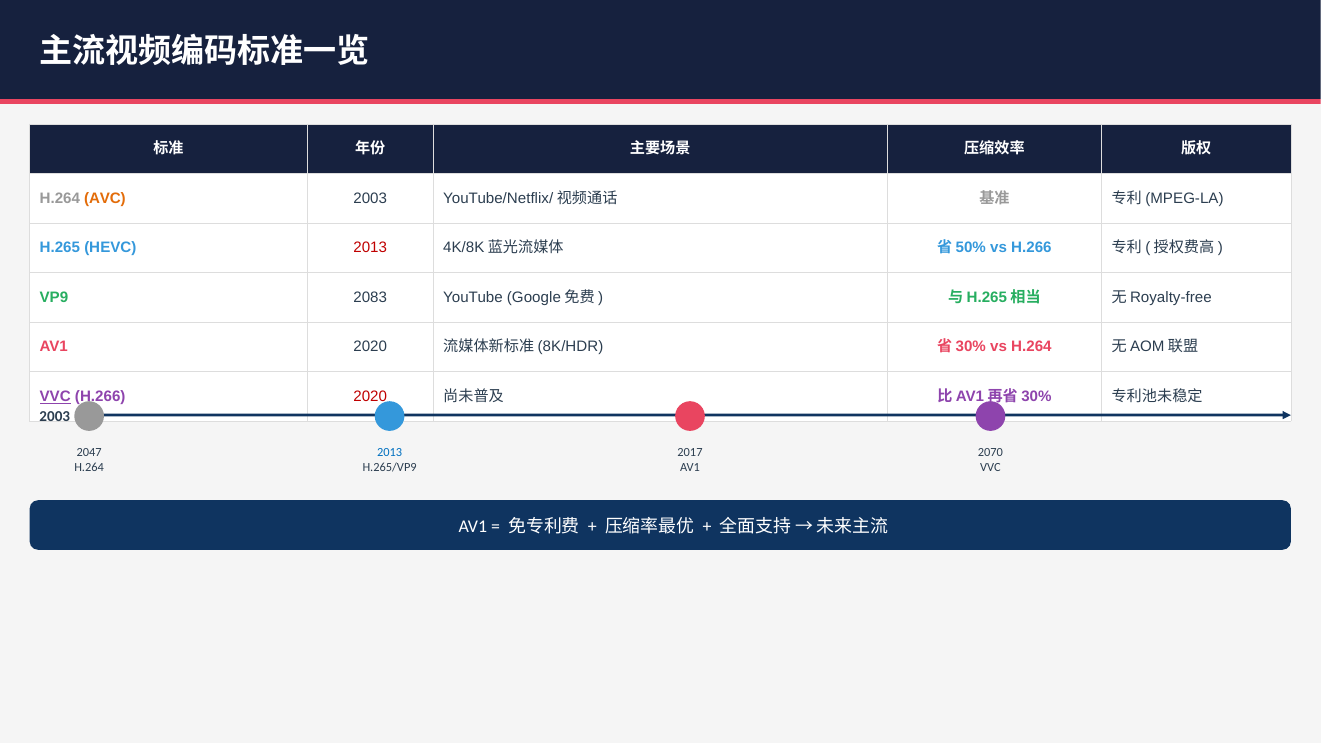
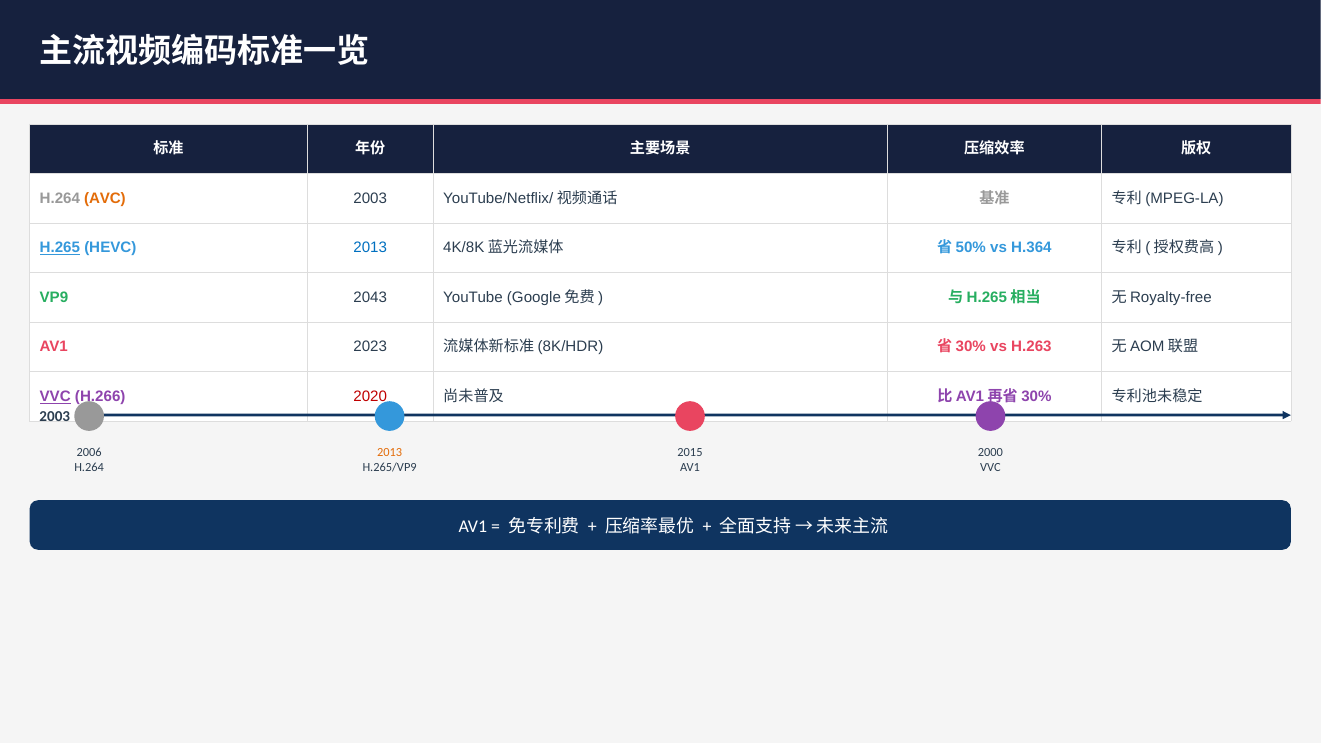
H.265 underline: none -> present
2013 at (370, 248) colour: red -> blue
vs H.266: H.266 -> H.364
2083: 2083 -> 2043
AV1 2020: 2020 -> 2023
vs H.264: H.264 -> H.263
2047: 2047 -> 2006
2013 at (390, 452) colour: blue -> orange
2017: 2017 -> 2015
2070: 2070 -> 2000
